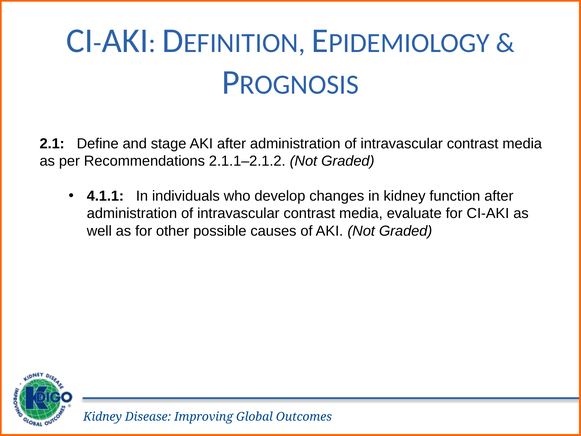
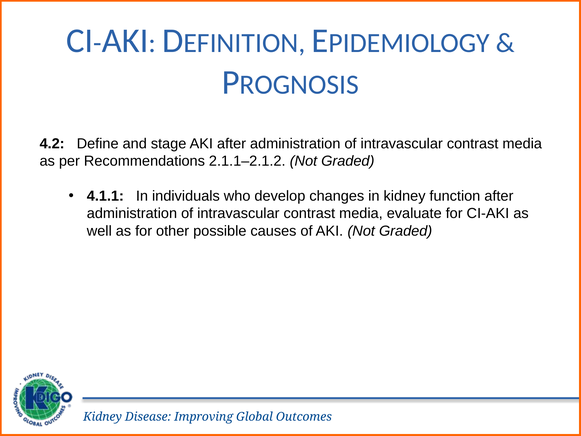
2.1: 2.1 -> 4.2
